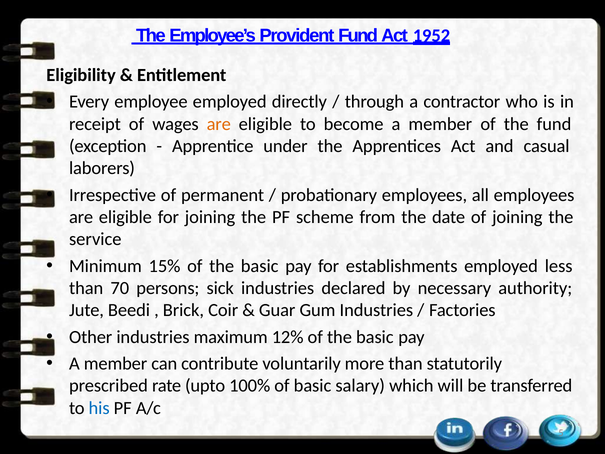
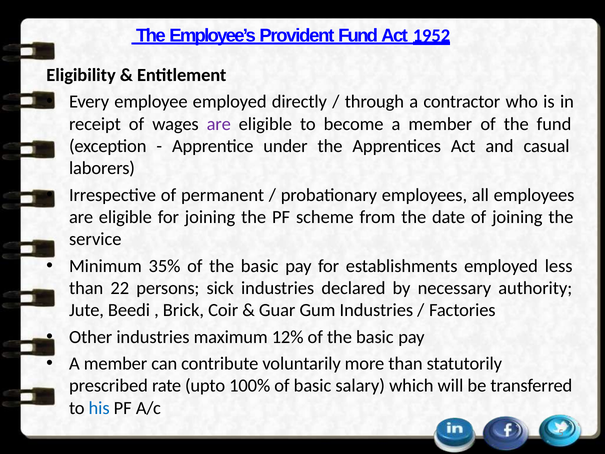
are at (219, 124) colour: orange -> purple
15%: 15% -> 35%
70: 70 -> 22
